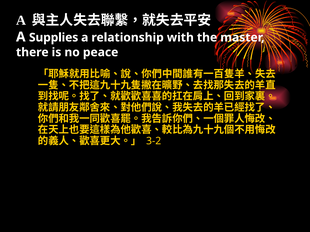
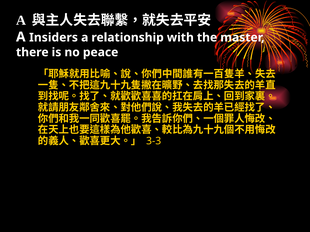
Supplies: Supplies -> Insiders
3-2: 3-2 -> 3-3
